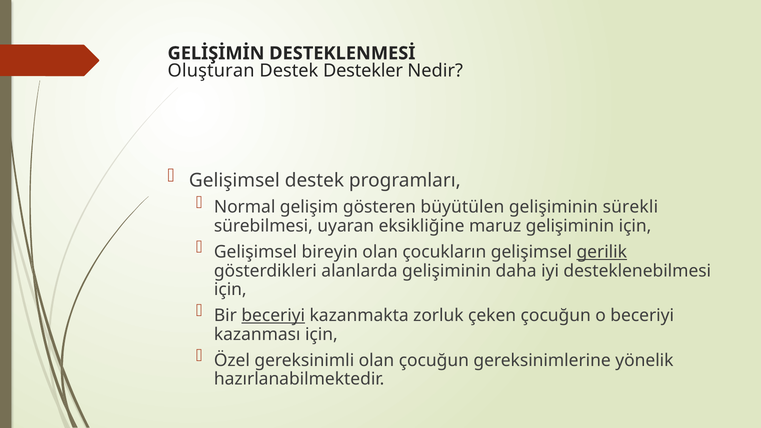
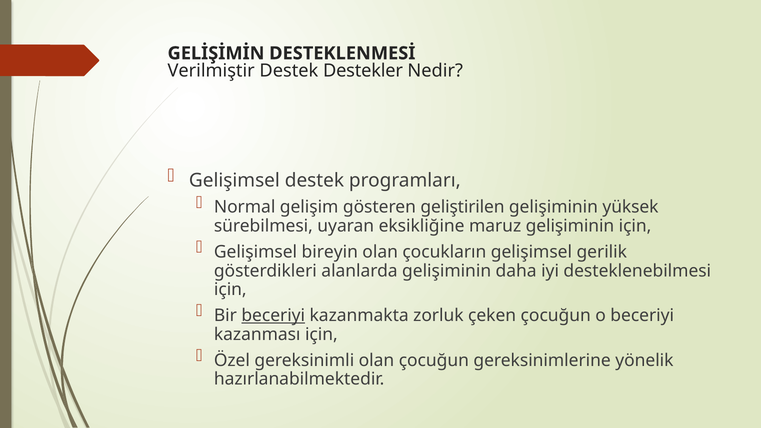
Oluşturan: Oluşturan -> Verilmiştir
büyütülen: büyütülen -> geliştirilen
sürekli: sürekli -> yüksek
gerilik underline: present -> none
